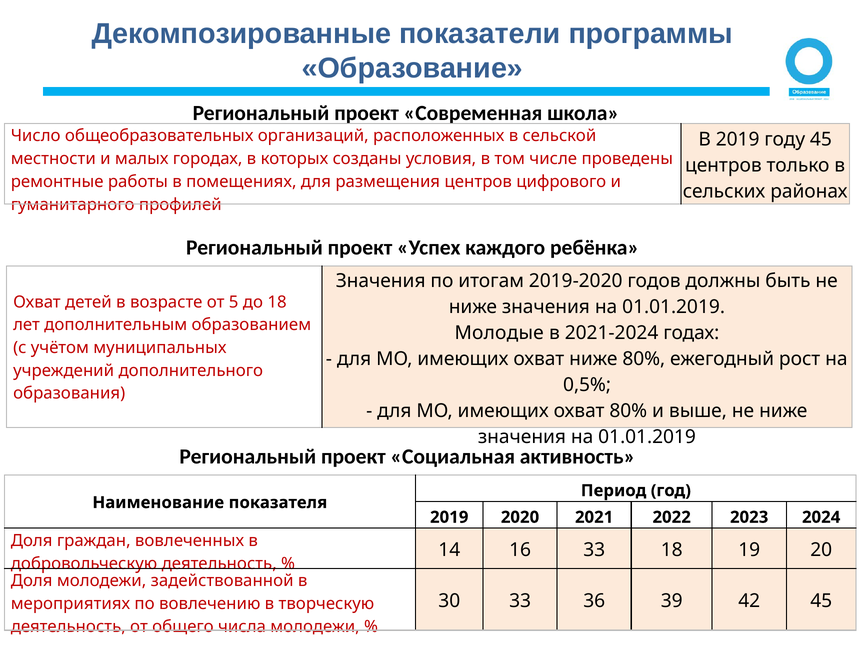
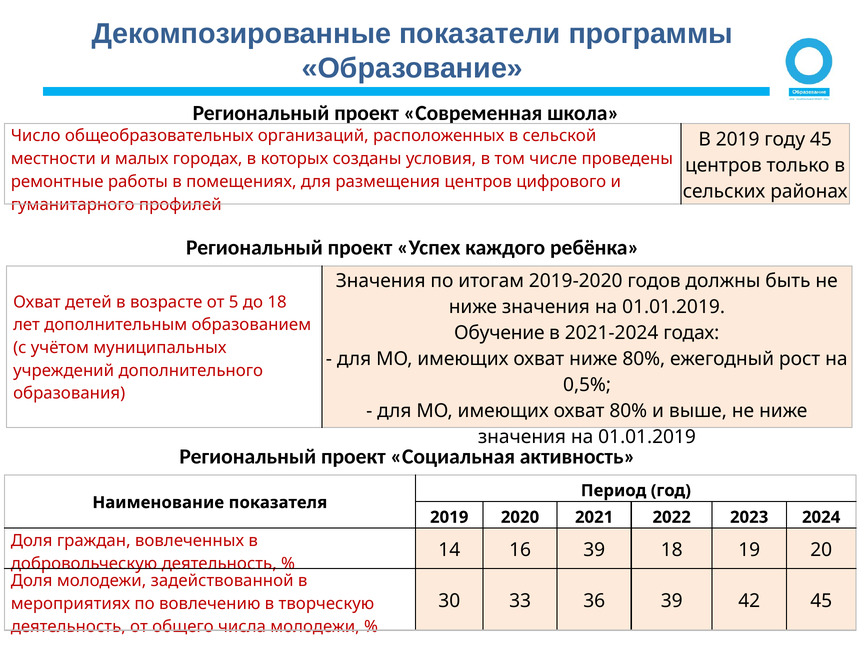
Молодые: Молодые -> Обучение
16 33: 33 -> 39
